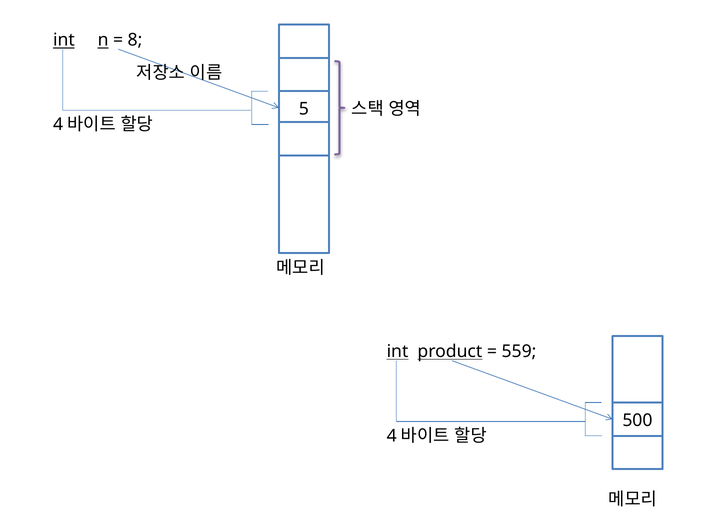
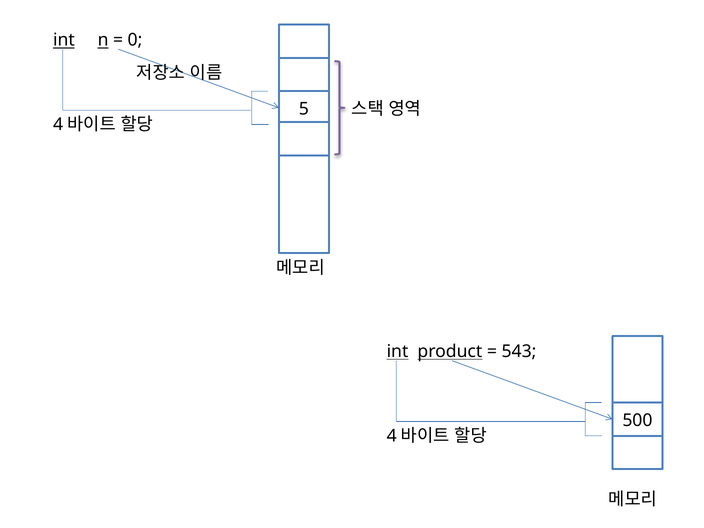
8: 8 -> 0
559: 559 -> 543
